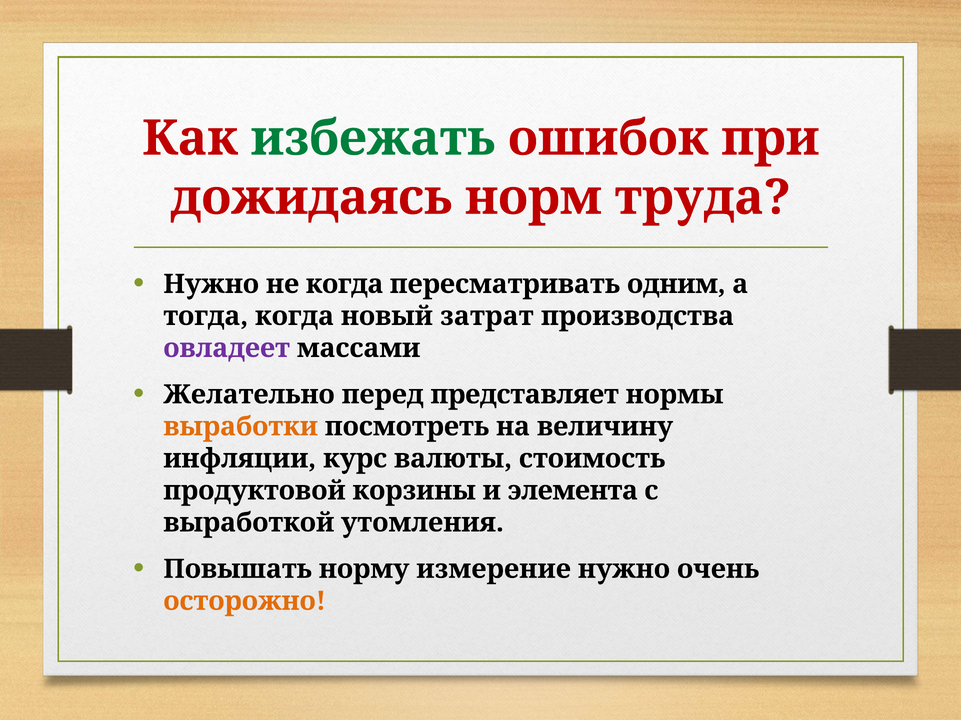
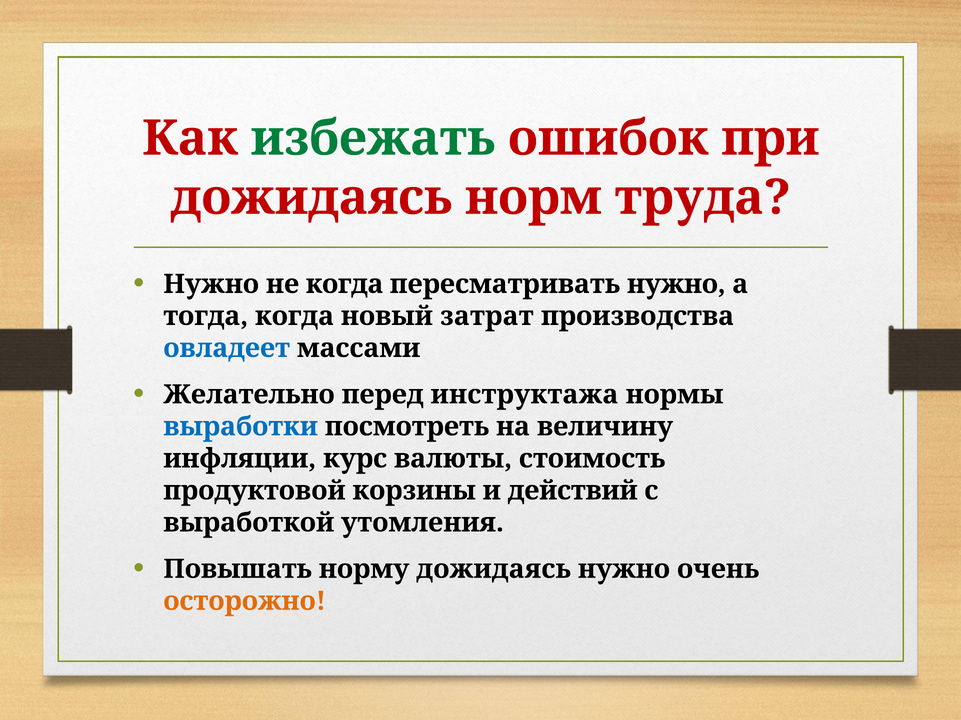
пересматривать одним: одним -> нужно
овладеет colour: purple -> blue
представляет: представляет -> инструктажа
выработки colour: orange -> blue
элемента: элемента -> действий
норму измерение: измерение -> дожидаясь
